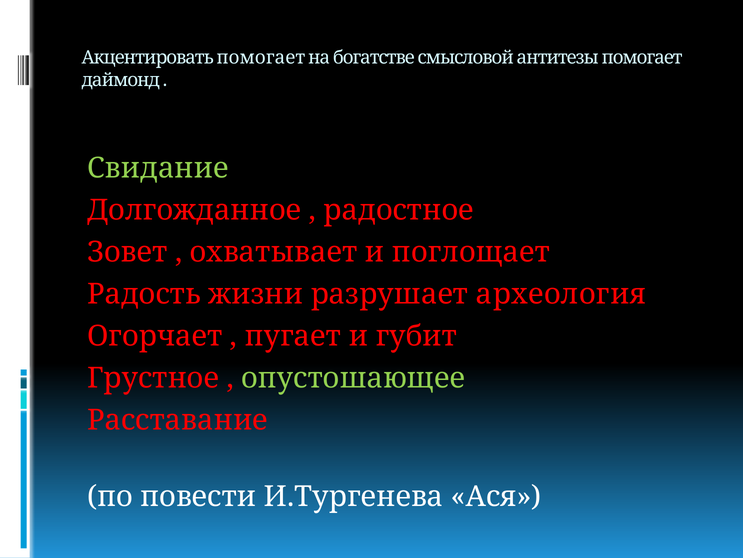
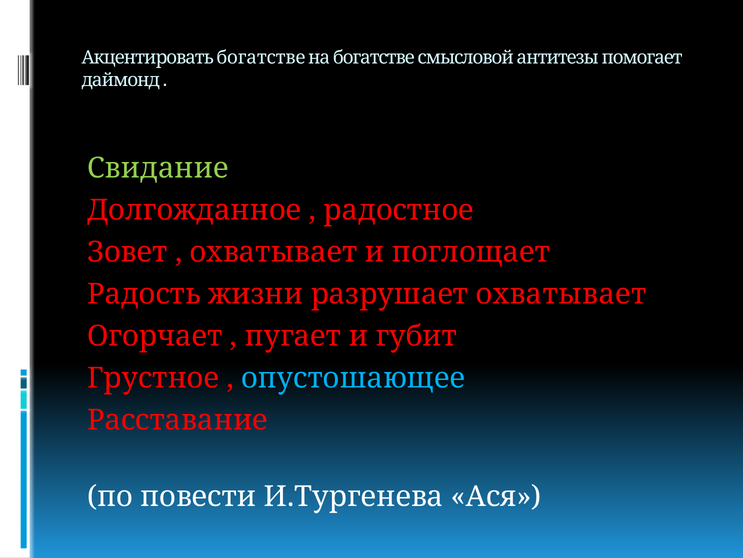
Акцентировать помогает: помогает -> богатстве
разрушает археология: археология -> охватывает
опустошающее colour: light green -> light blue
